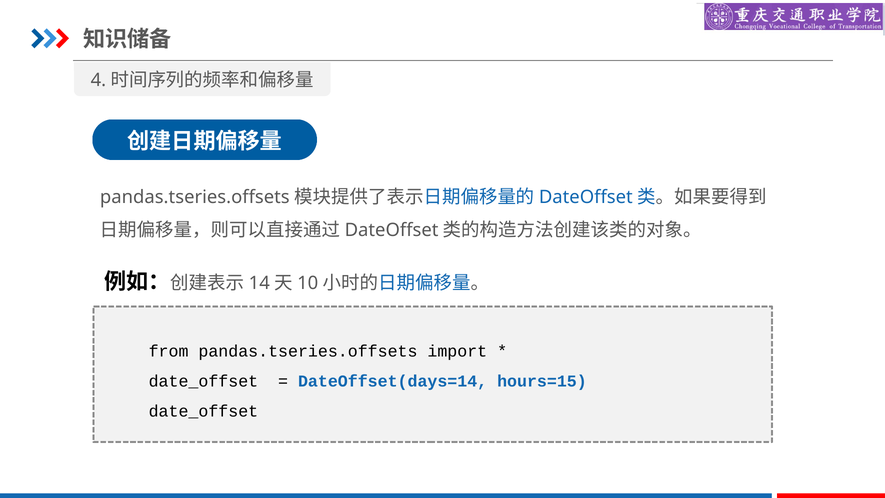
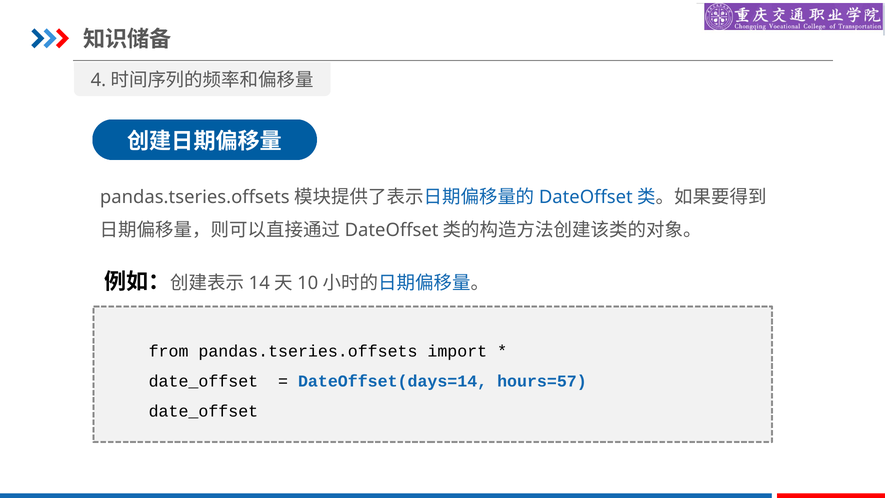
hours=15: hours=15 -> hours=57
